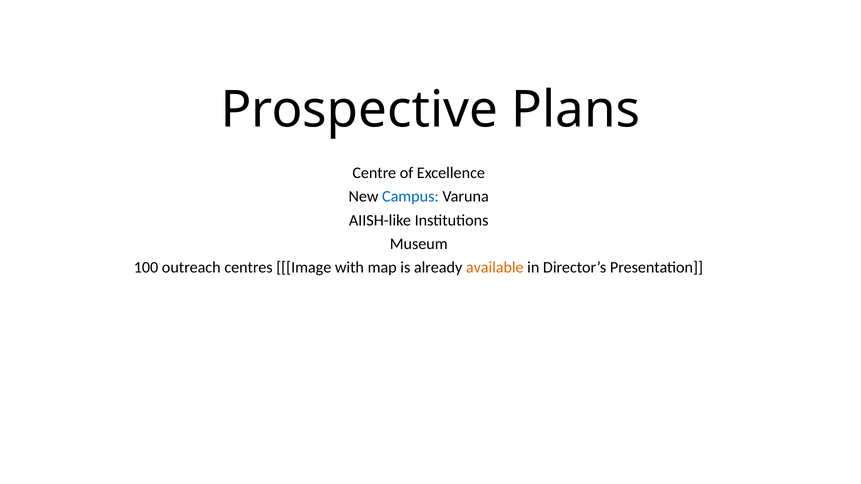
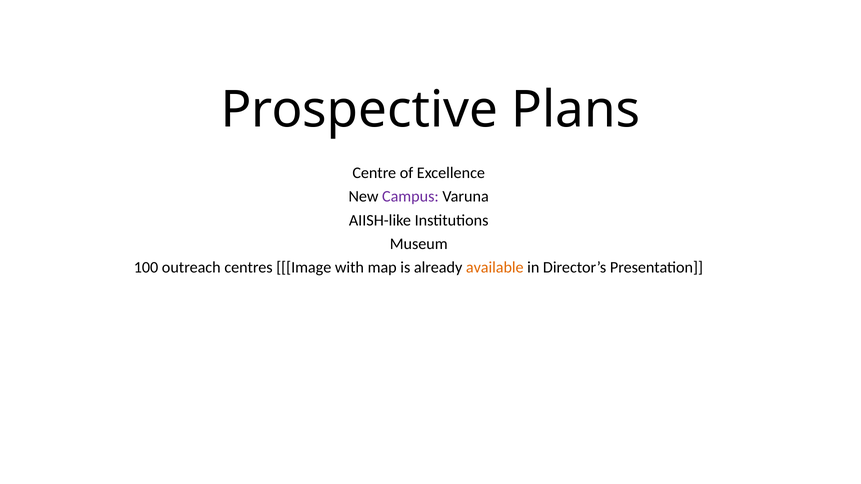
Campus colour: blue -> purple
